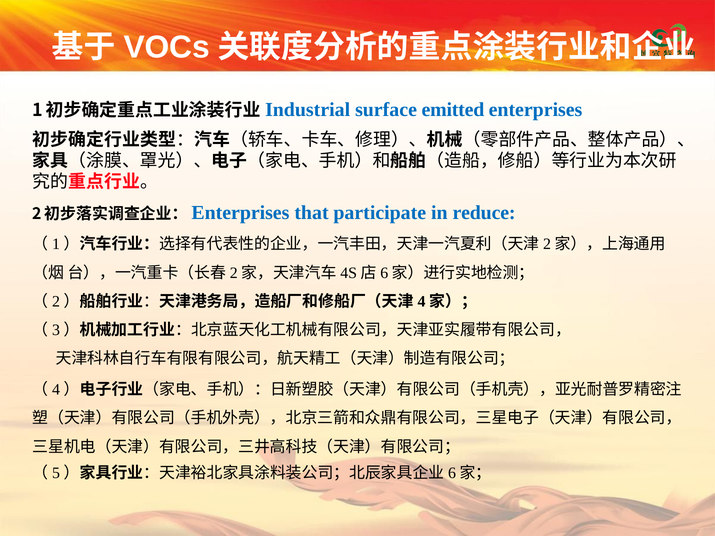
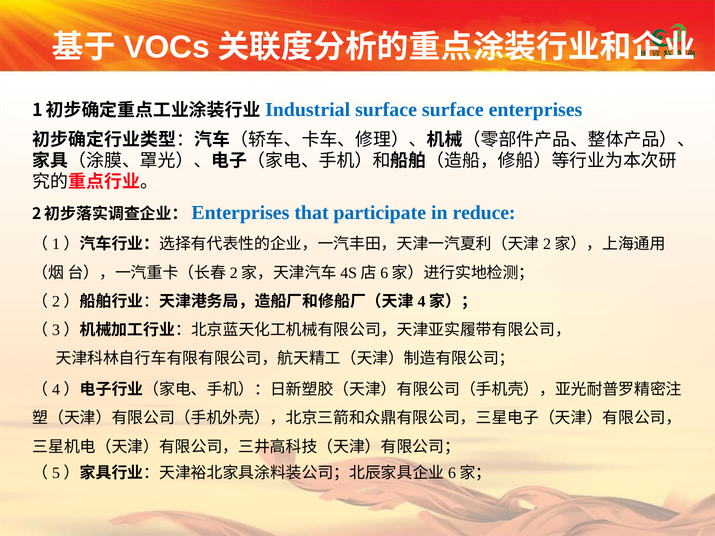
surface emitted: emitted -> surface
